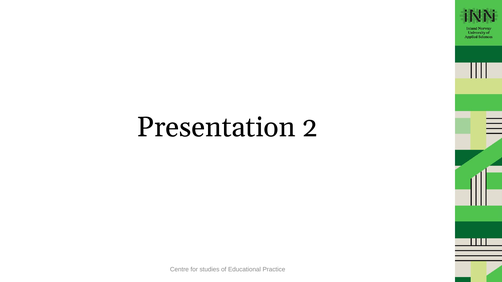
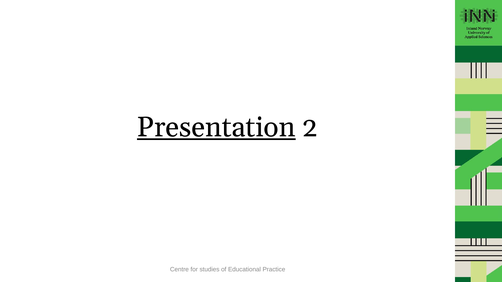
Presentation underline: none -> present
